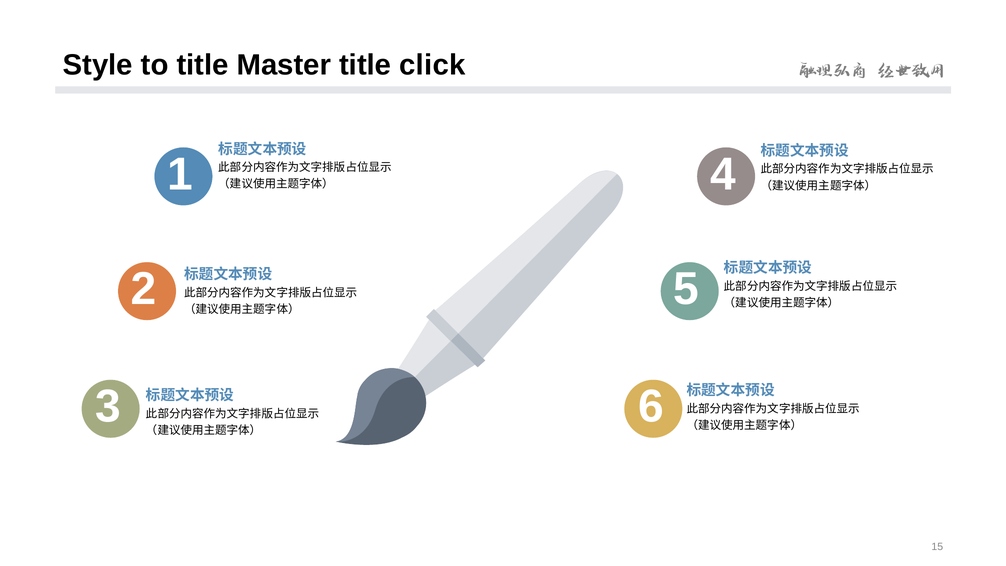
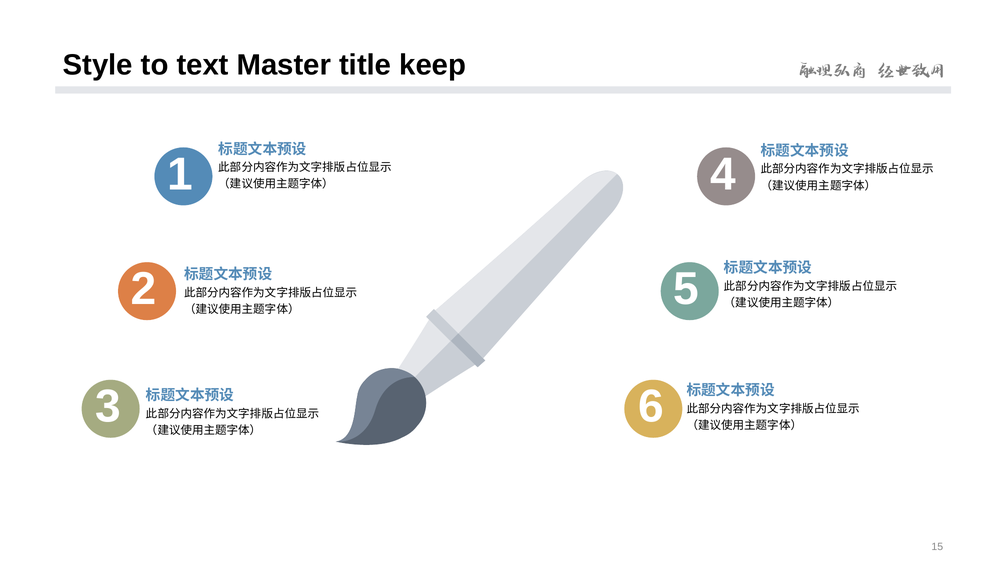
to title: title -> text
click: click -> keep
